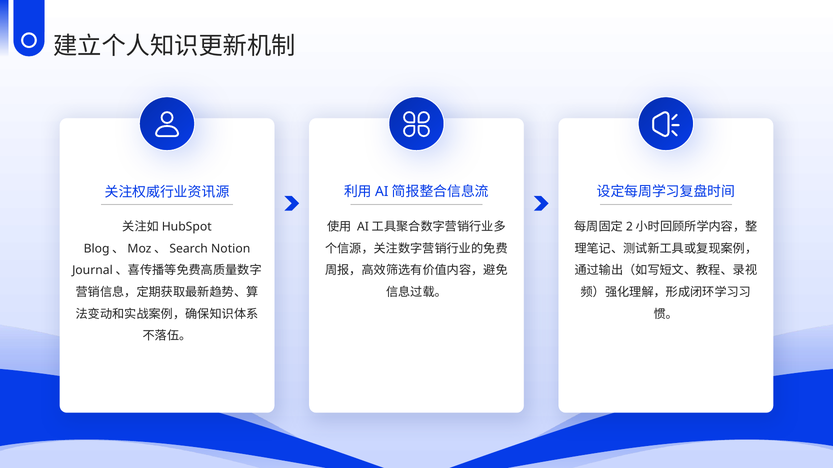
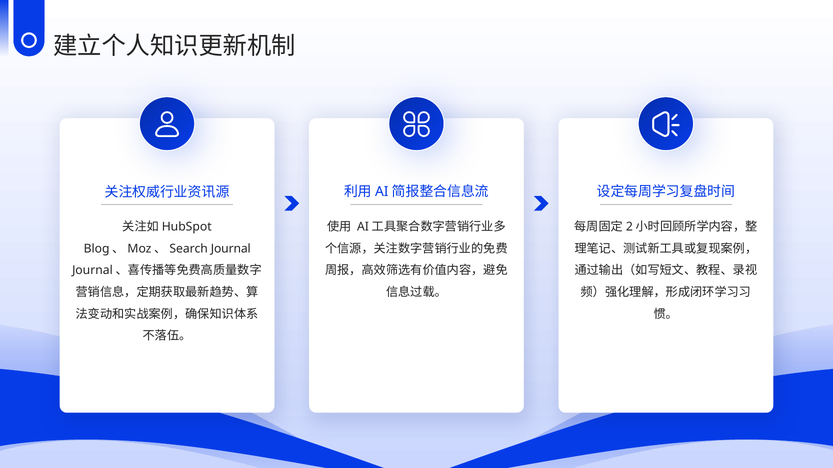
Notion: Notion -> Journal
